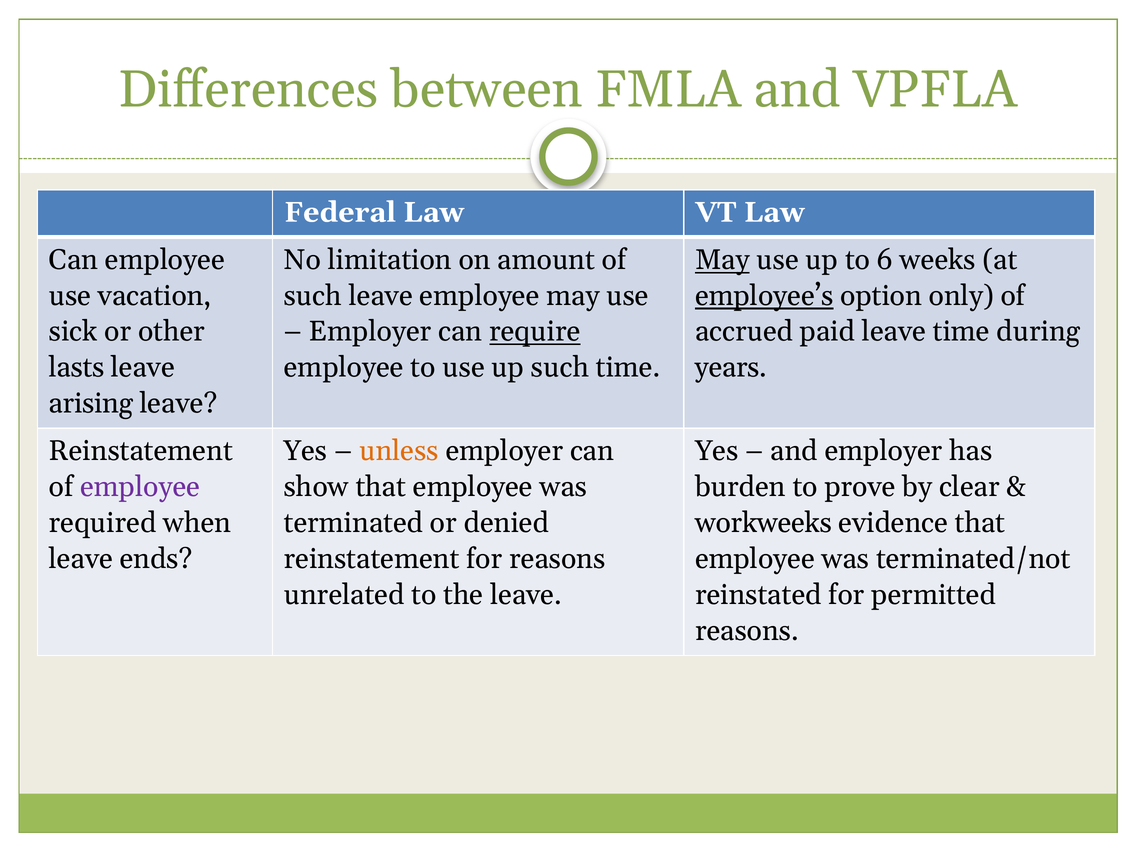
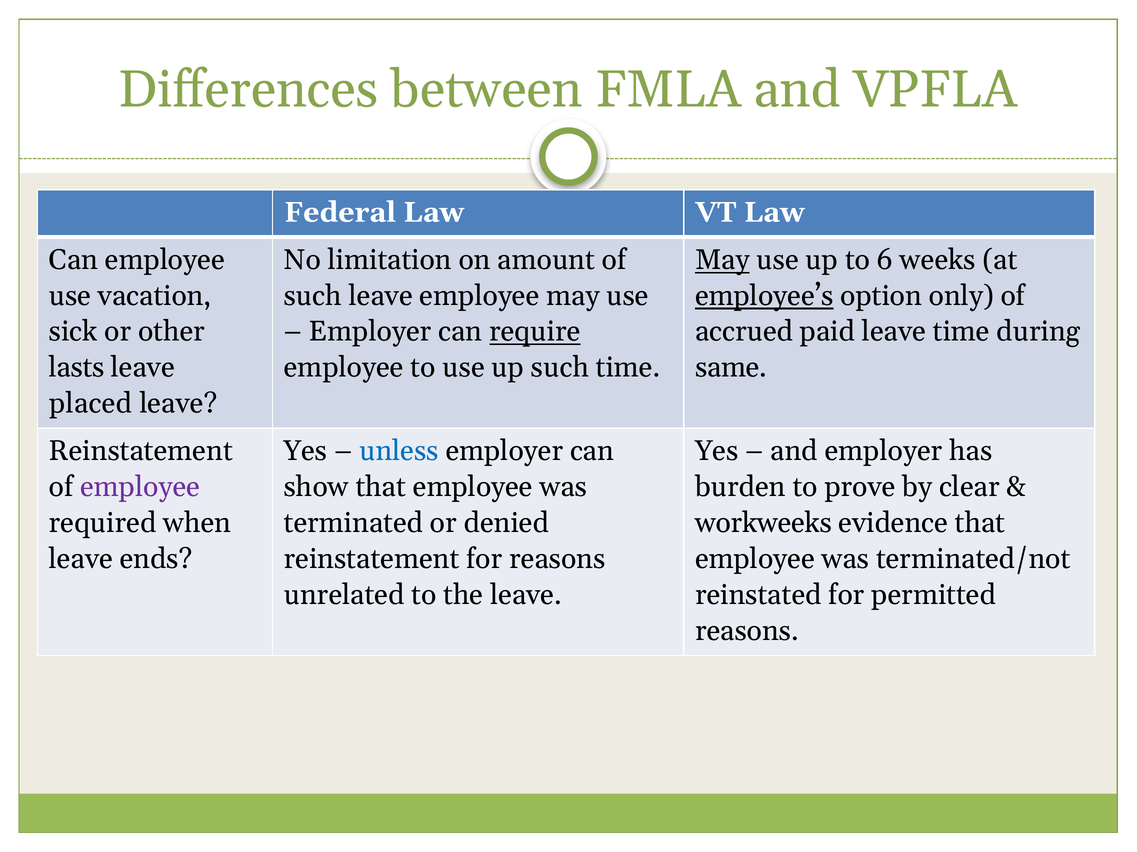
years: years -> same
arising: arising -> placed
unless colour: orange -> blue
